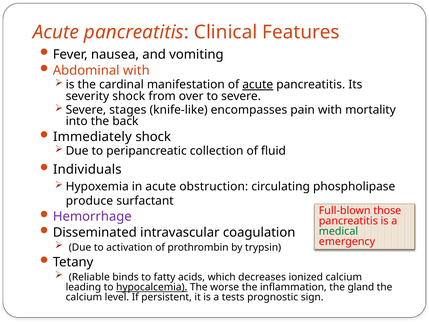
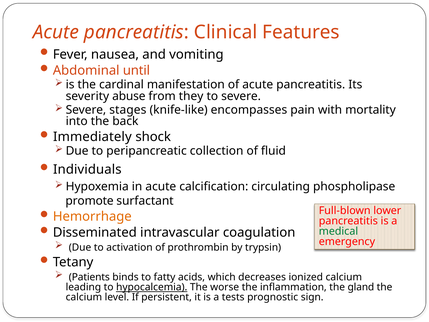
Abdominal with: with -> until
acute at (258, 85) underline: present -> none
severity shock: shock -> abuse
over: over -> they
obstruction: obstruction -> calcification
produce: produce -> promote
those: those -> lower
Hemorrhage colour: purple -> orange
Reliable: Reliable -> Patients
